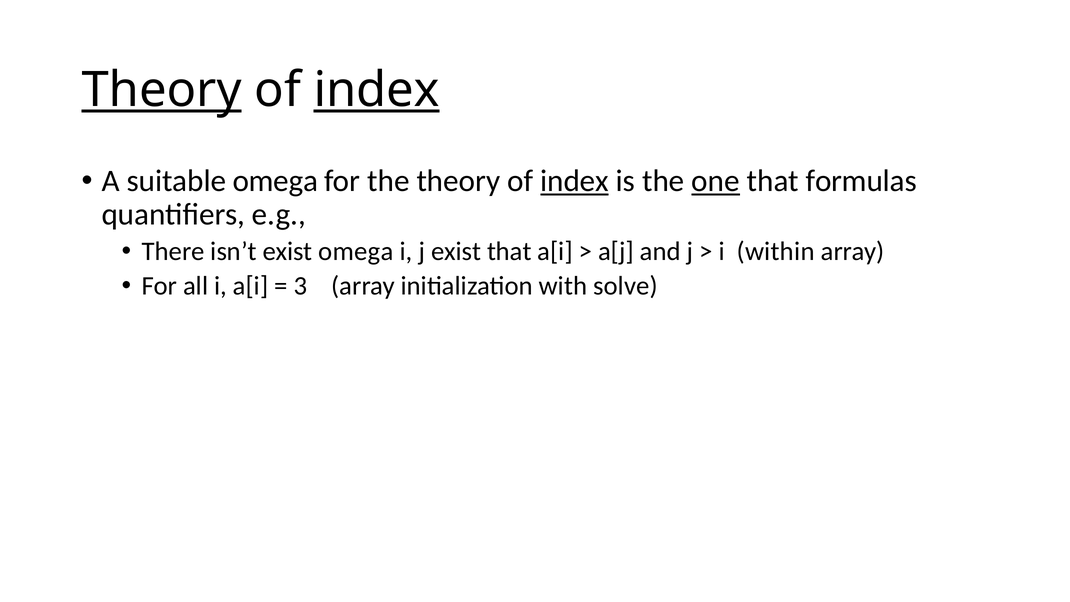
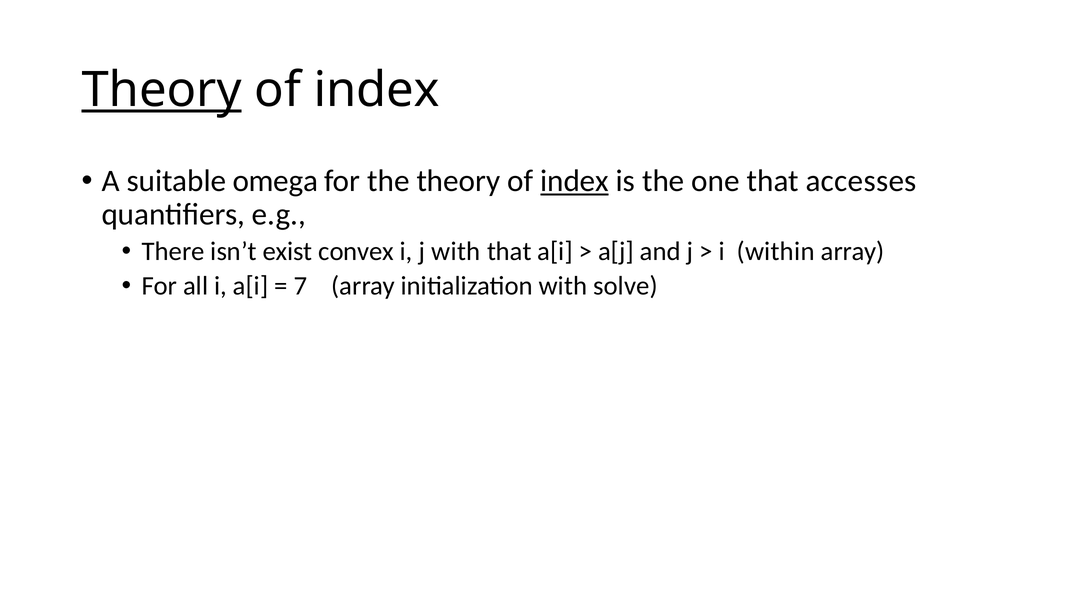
index at (377, 90) underline: present -> none
one underline: present -> none
formulas: formulas -> accesses
exist omega: omega -> convex
j exist: exist -> with
3: 3 -> 7
